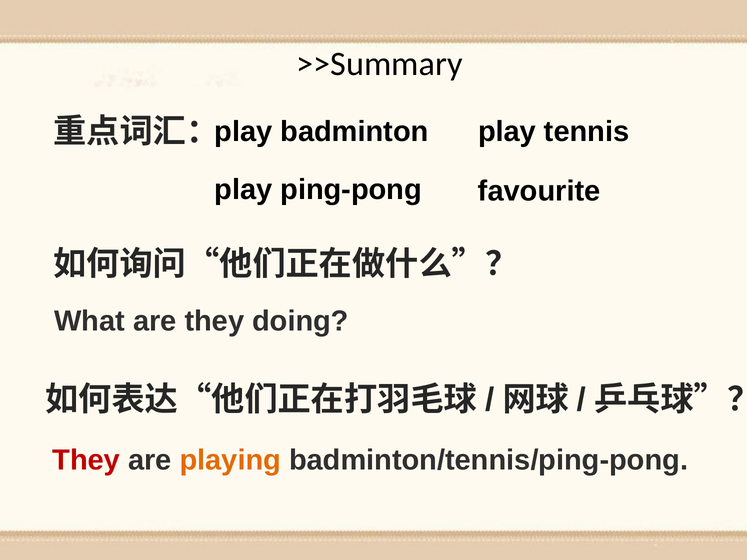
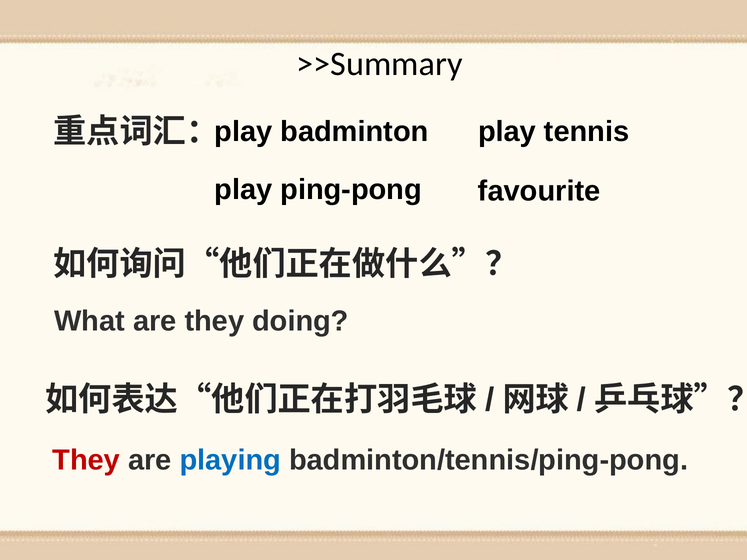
playing colour: orange -> blue
